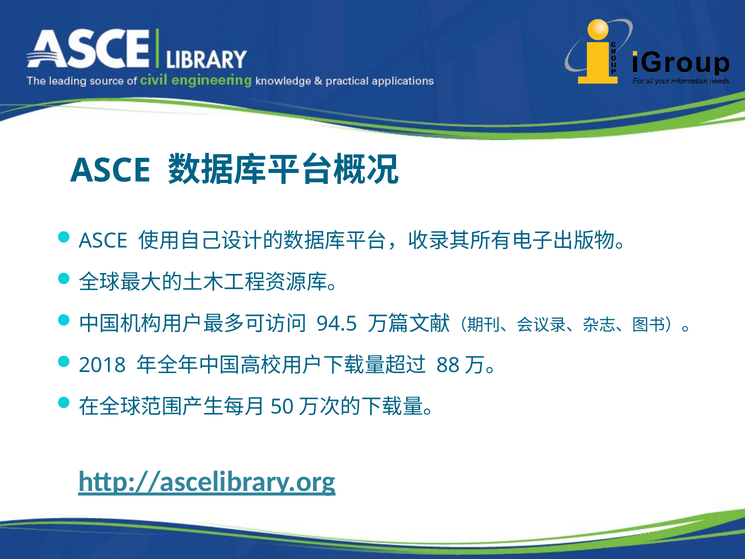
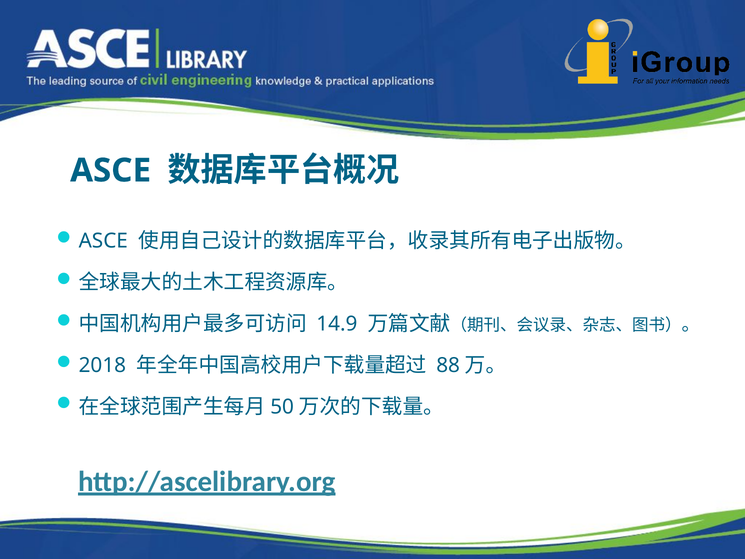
94.5: 94.5 -> 14.9
